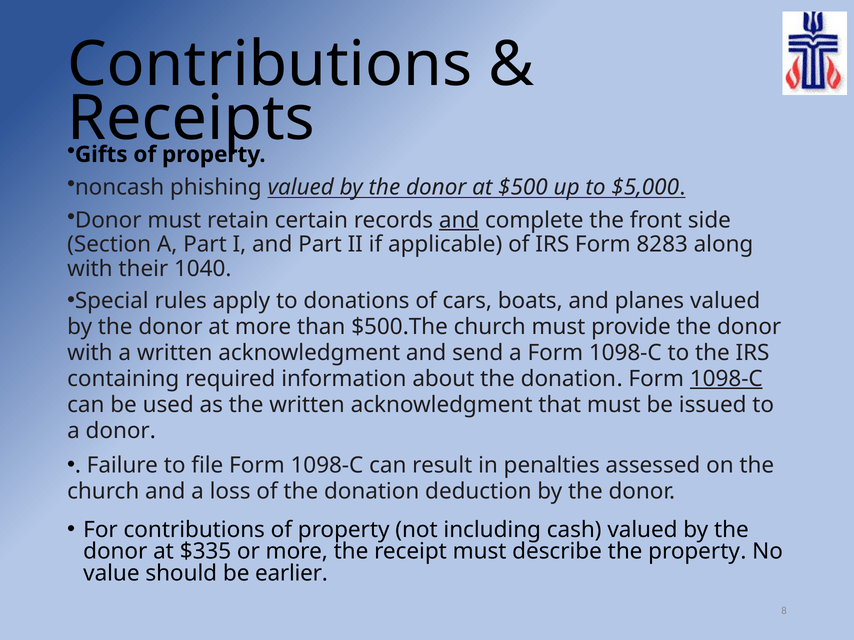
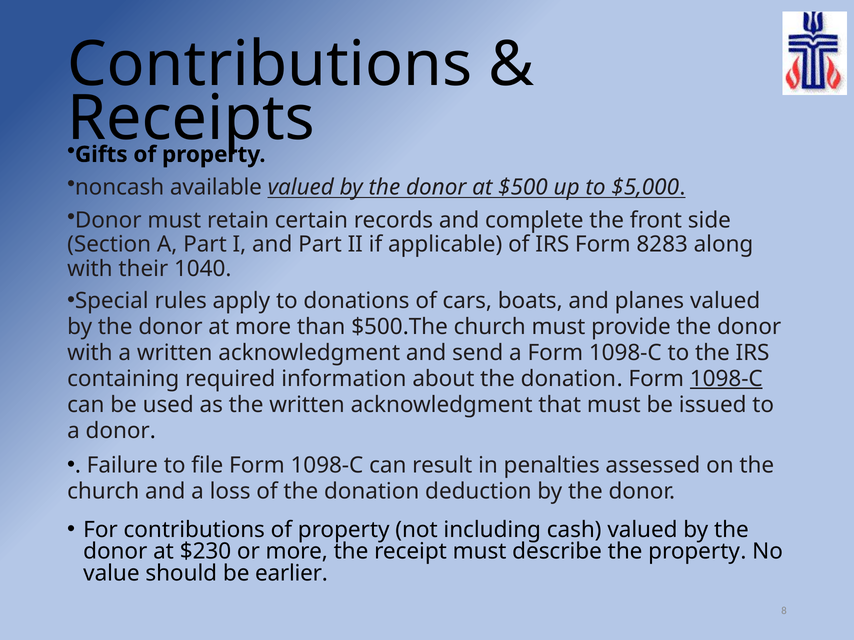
phishing: phishing -> available
and at (459, 220) underline: present -> none
$335: $335 -> $230
